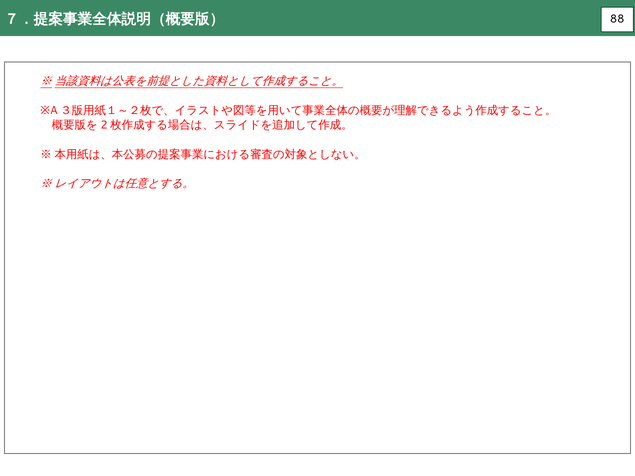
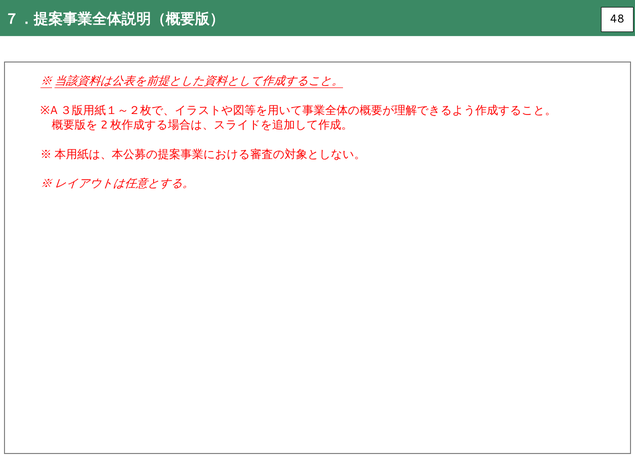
88: 88 -> 48
